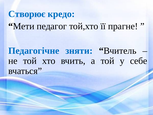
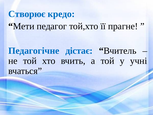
зняти: зняти -> дістає
себе: себе -> учні
